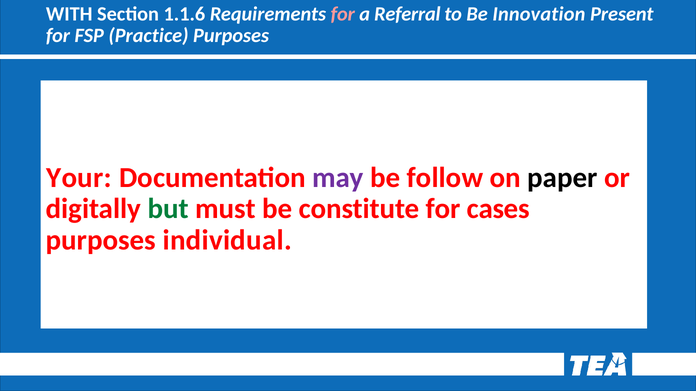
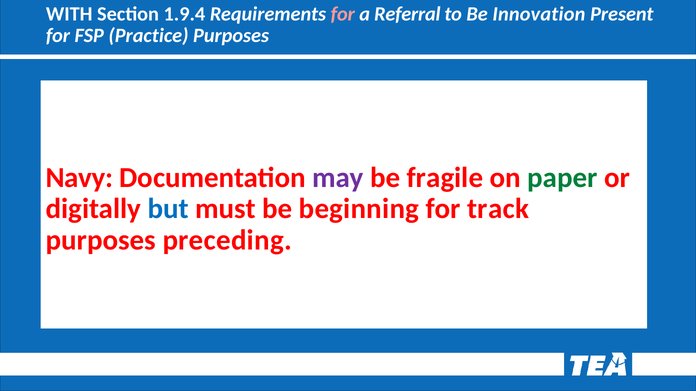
1.1.6: 1.1.6 -> 1.9.4
Your: Your -> Navy
follow: follow -> fragile
paper colour: black -> green
but colour: green -> blue
constitute: constitute -> beginning
cases: cases -> track
individual: individual -> preceding
